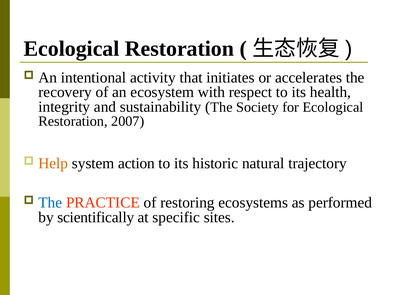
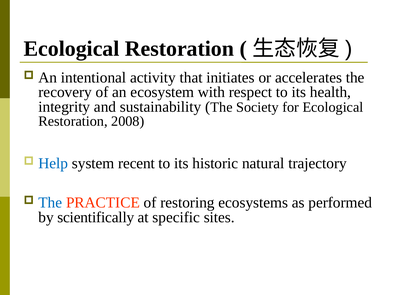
2007: 2007 -> 2008
Help colour: orange -> blue
action: action -> recent
